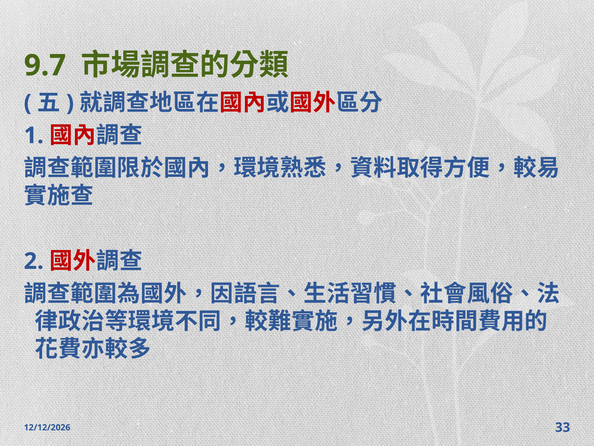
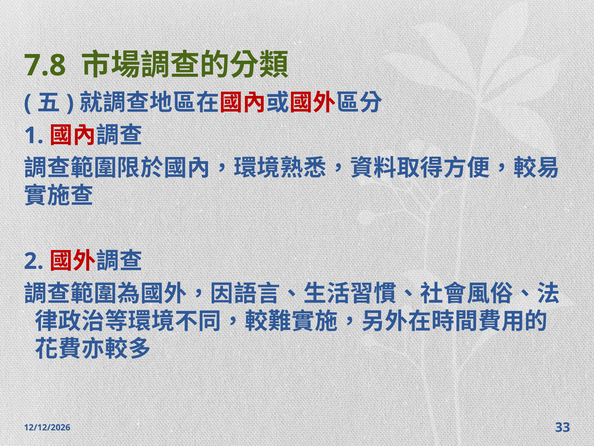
9.7: 9.7 -> 7.8
